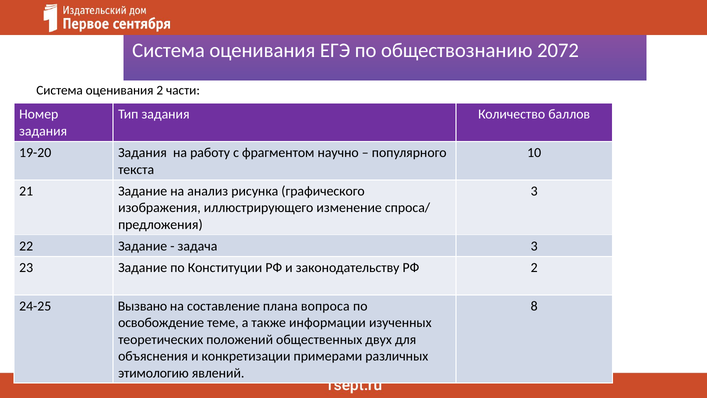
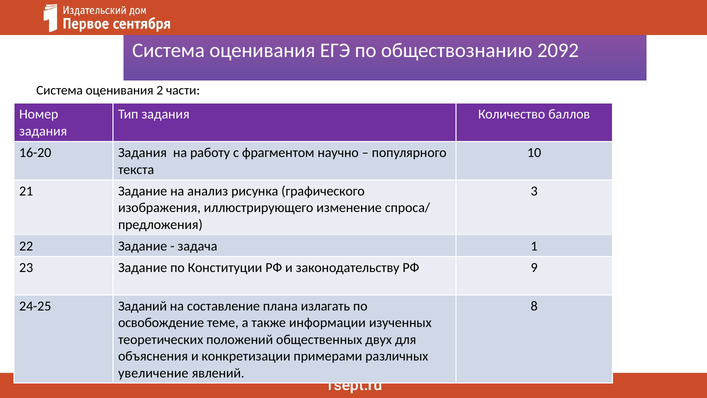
2072: 2072 -> 2092
19-20: 19-20 -> 16-20
задача 3: 3 -> 1
РФ 2: 2 -> 9
Вызвано: Вызвано -> Заданий
вопроса: вопроса -> излагать
этимологию: этимологию -> увеличение
